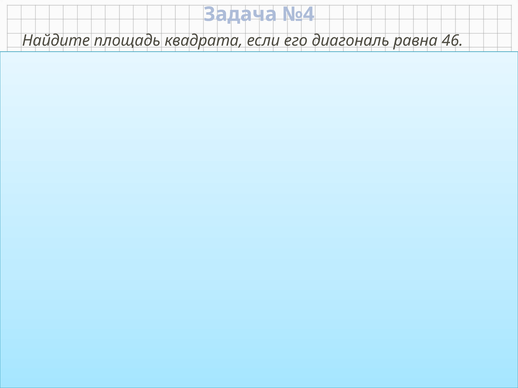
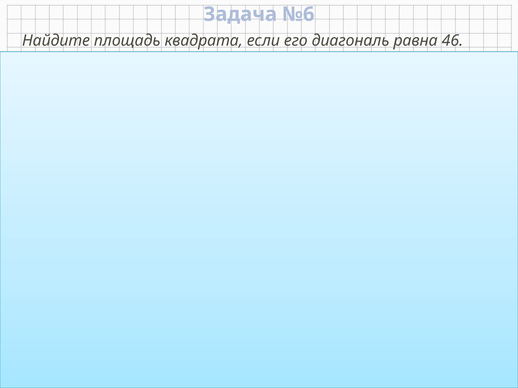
№4: №4 -> №6
